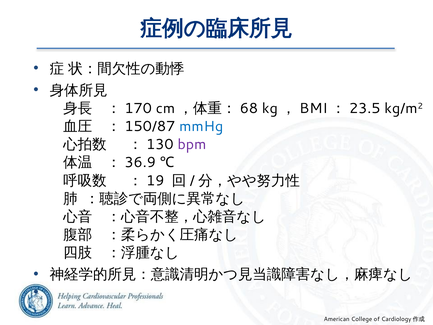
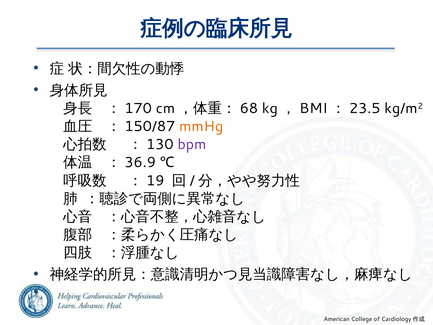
mmHg colour: blue -> orange
